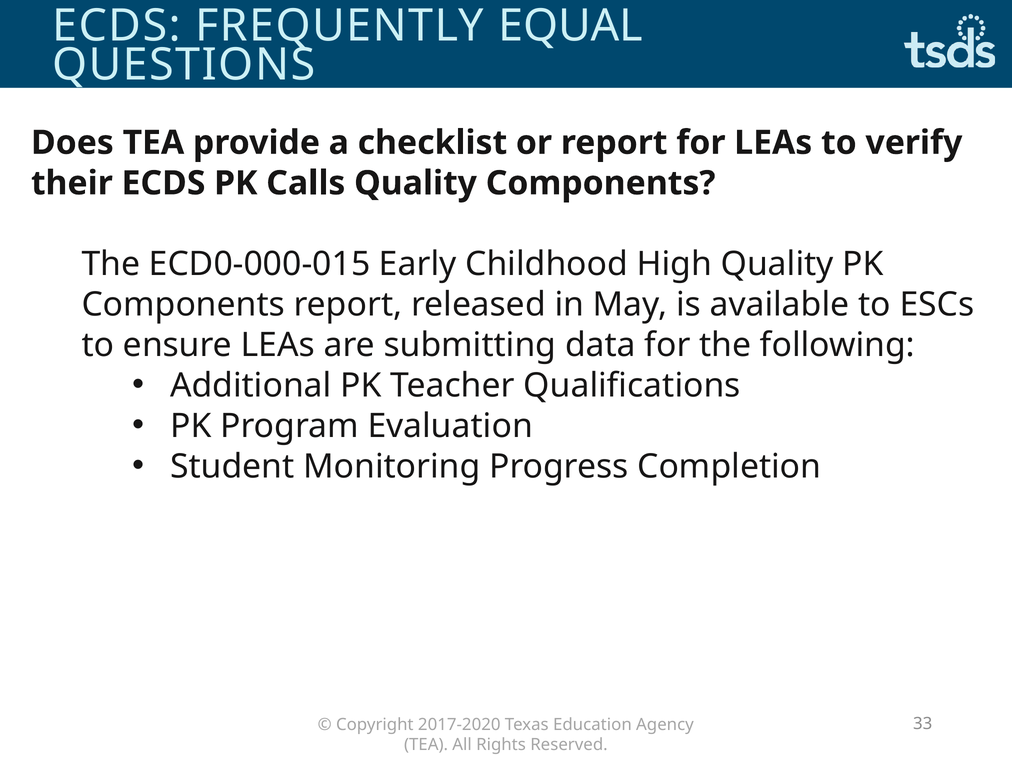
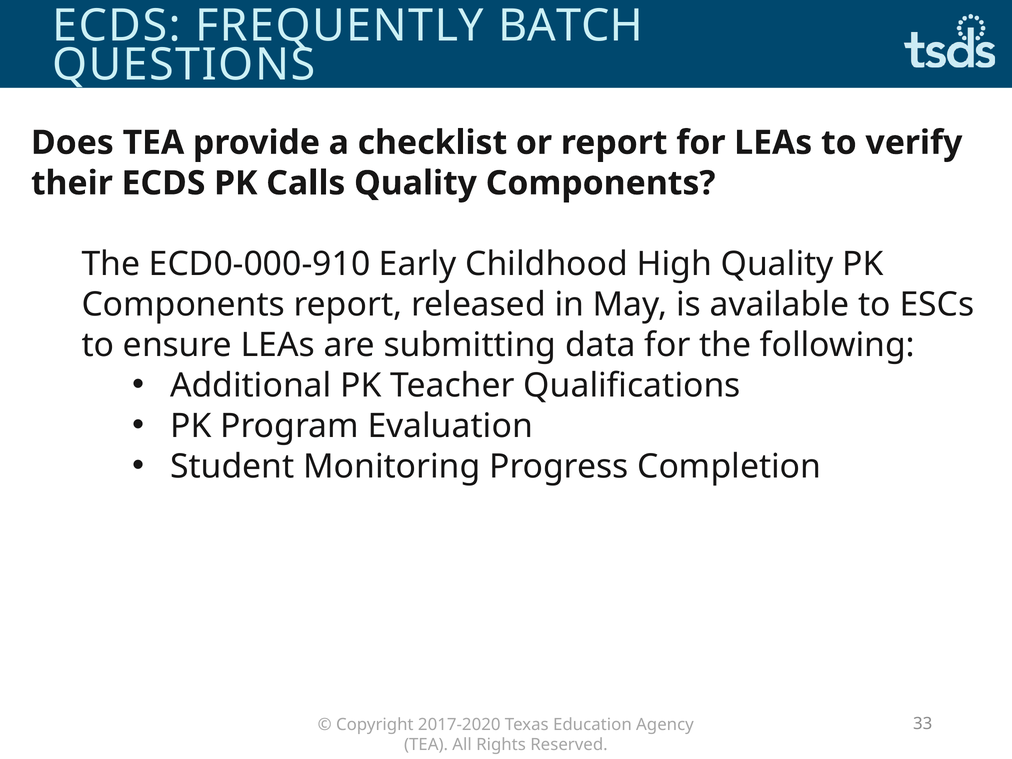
EQUAL: EQUAL -> BATCH
ECD0-000-015: ECD0-000-015 -> ECD0-000-910
